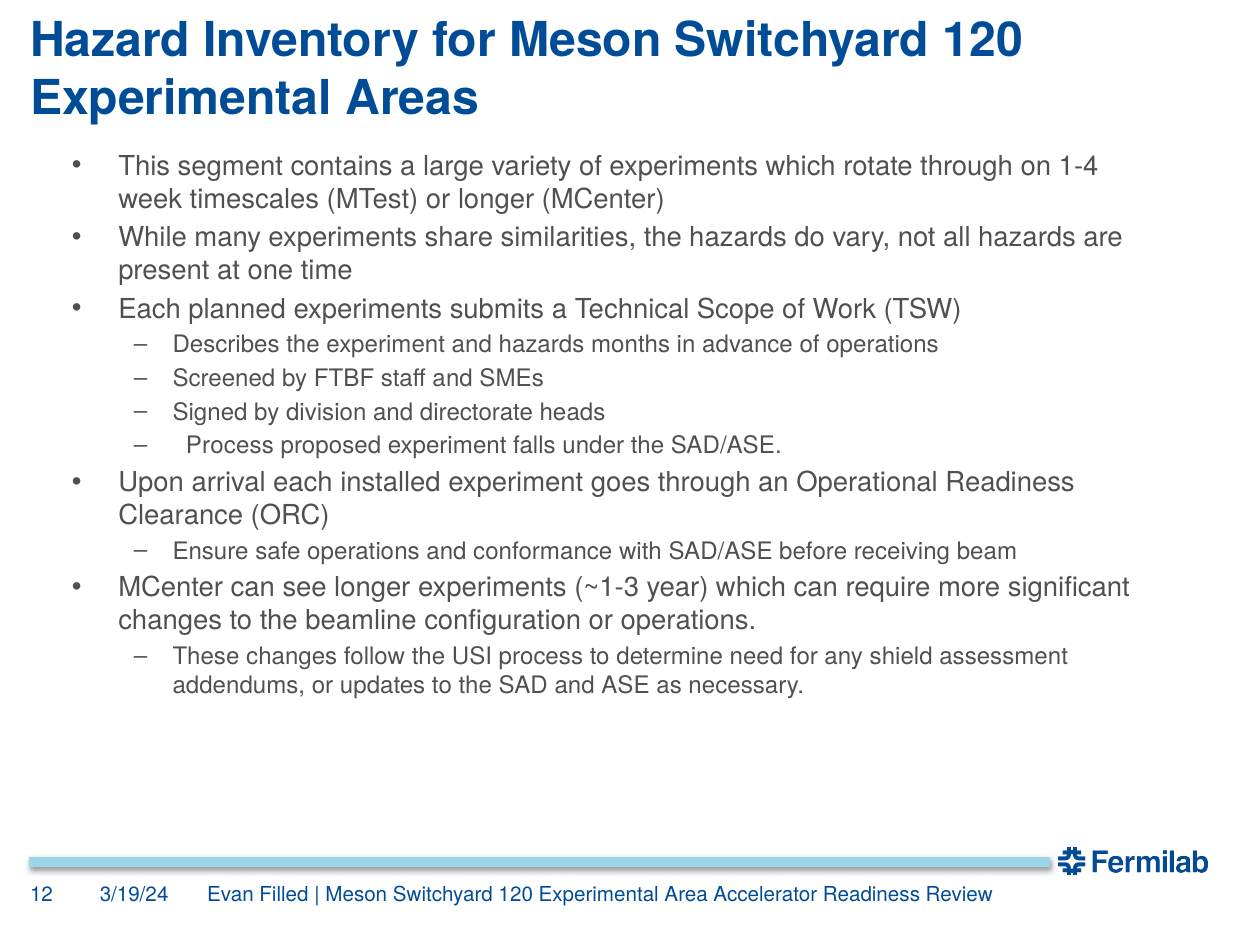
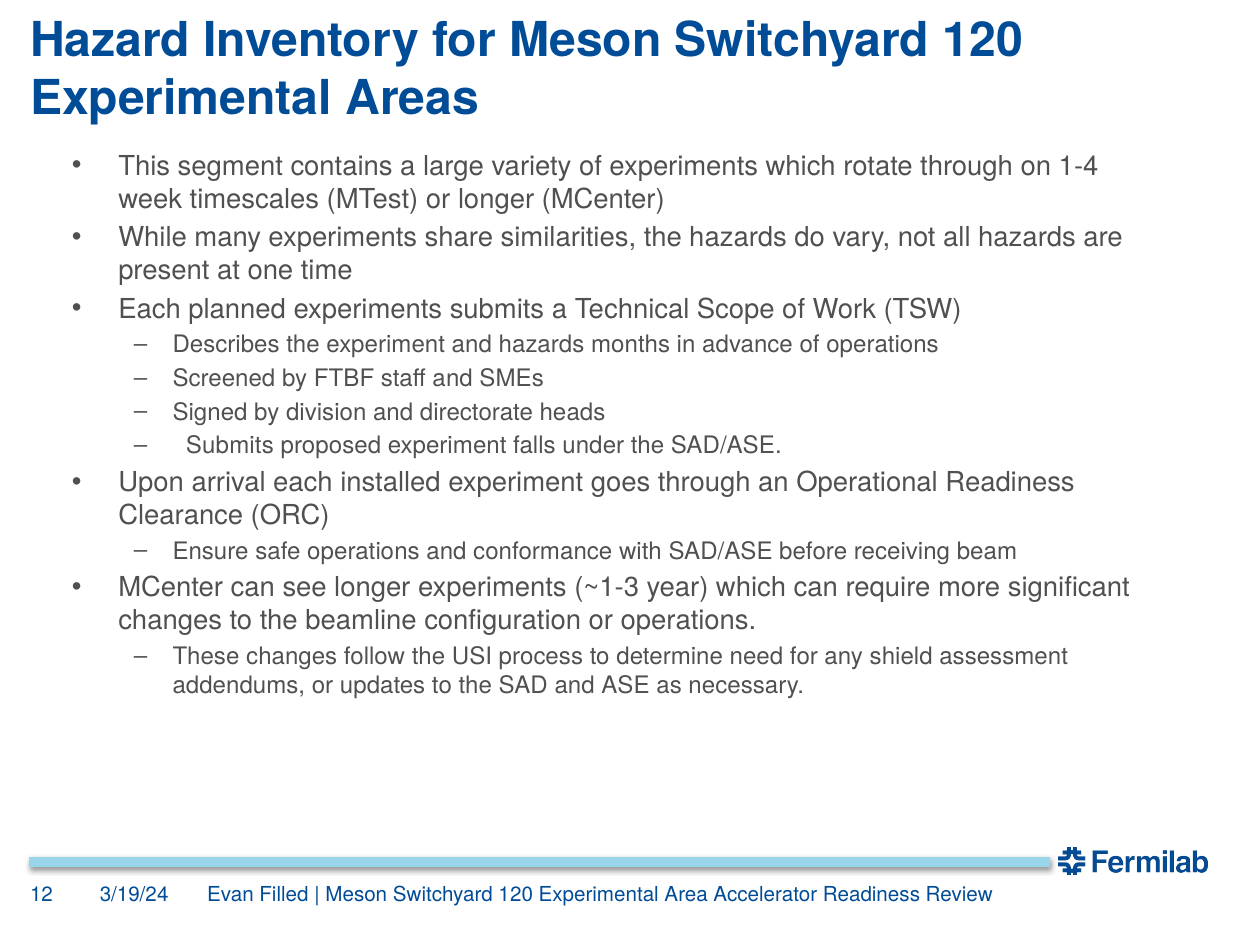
Process at (230, 446): Process -> Submits
